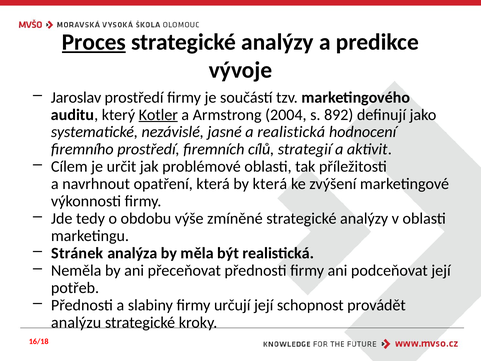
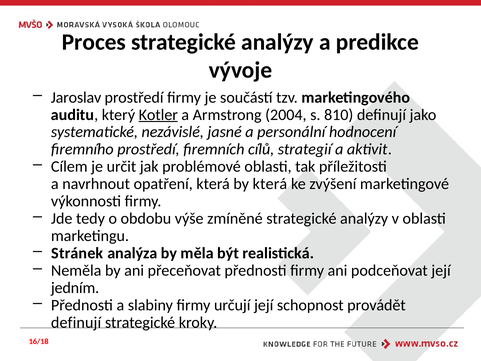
Proces underline: present -> none
892: 892 -> 810
a realistická: realistická -> personální
potřeb: potřeb -> jedním
analýzu at (76, 322): analýzu -> definují
